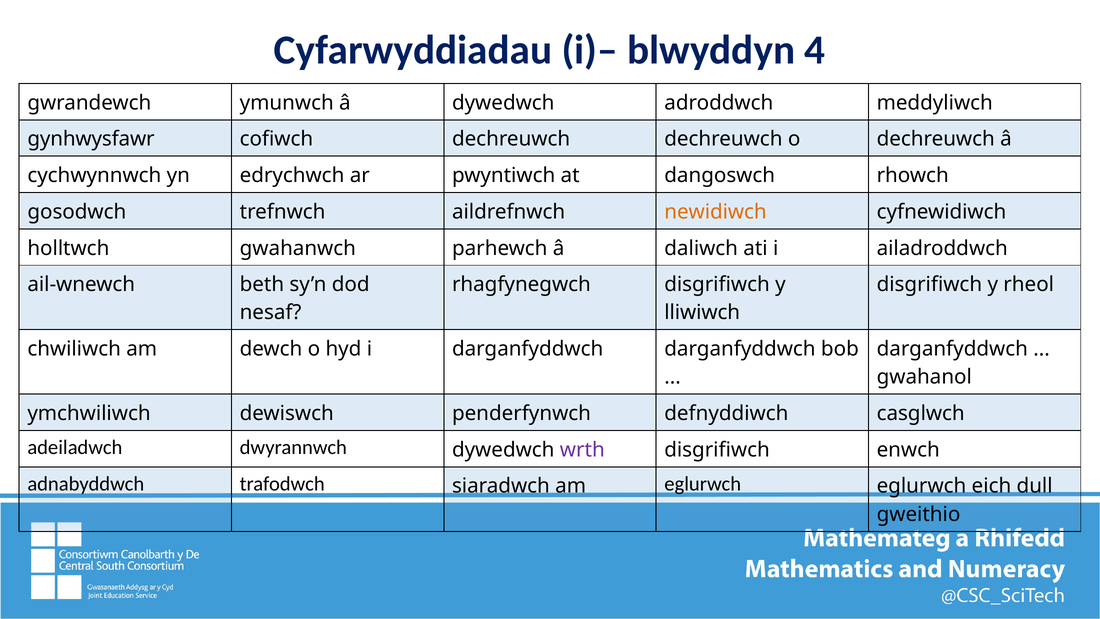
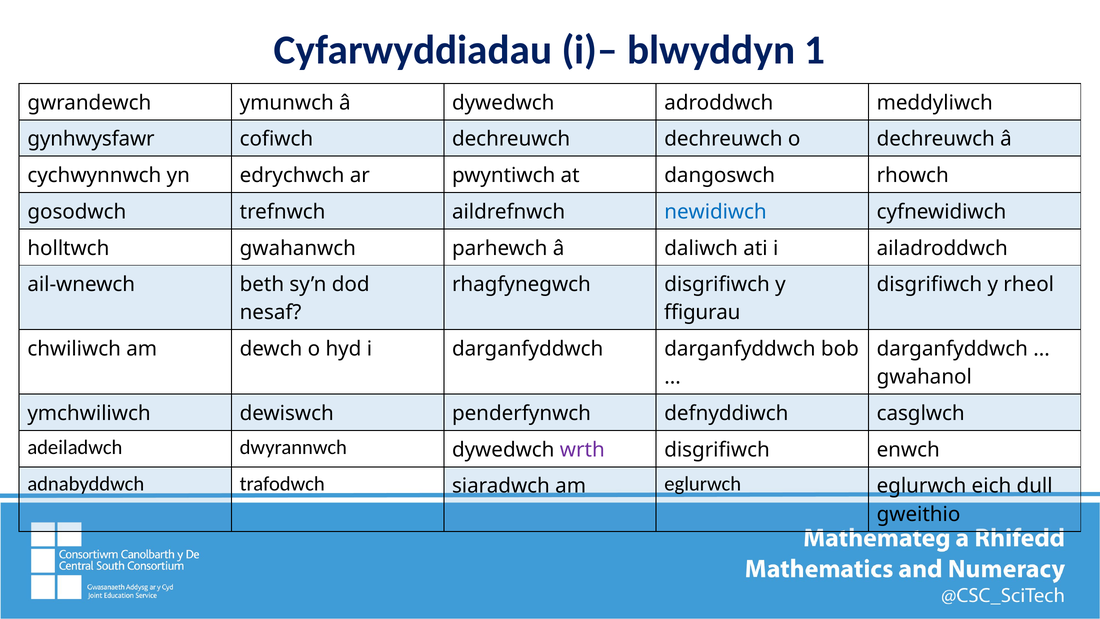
4: 4 -> 1
newidiwch colour: orange -> blue
lliwiwch: lliwiwch -> ffigurau
